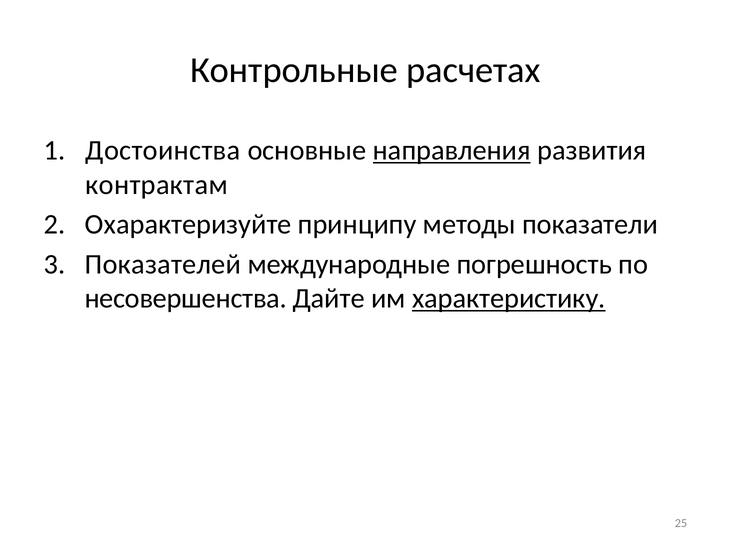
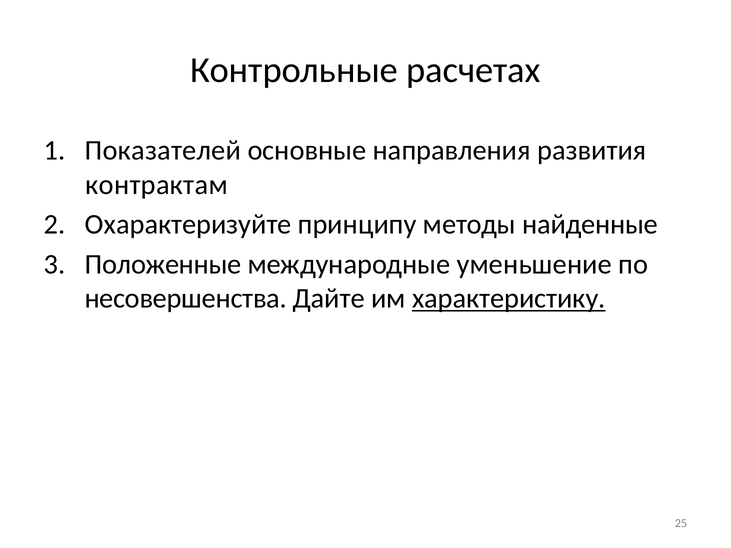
Достоинства: Достоинства -> Показателей
направления underline: present -> none
показатели: показатели -> найденные
Показателей: Показателей -> Положенные
погрешность: погрешность -> уменьшение
